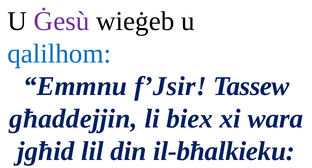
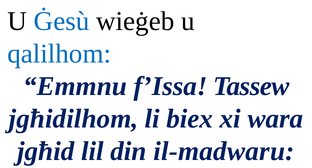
Ġesù colour: purple -> blue
f’Jsir: f’Jsir -> f’Issa
għaddejjin: għaddejjin -> jgħidilhom
il-bħalkieku: il-bħalkieku -> il-madwaru
